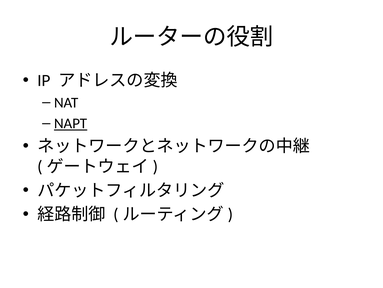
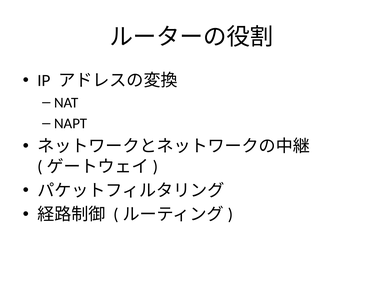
NAPT underline: present -> none
